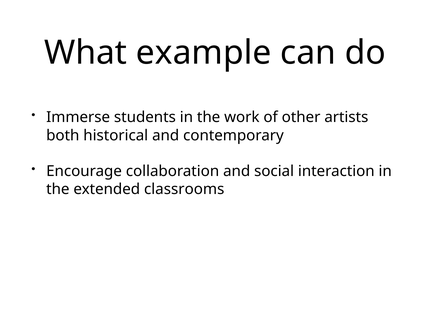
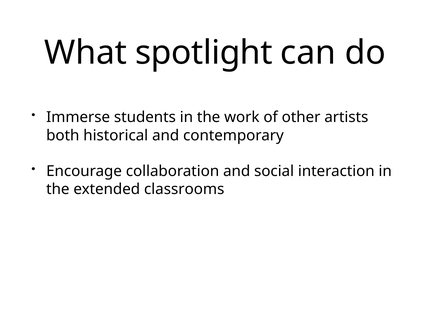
example: example -> spotlight
